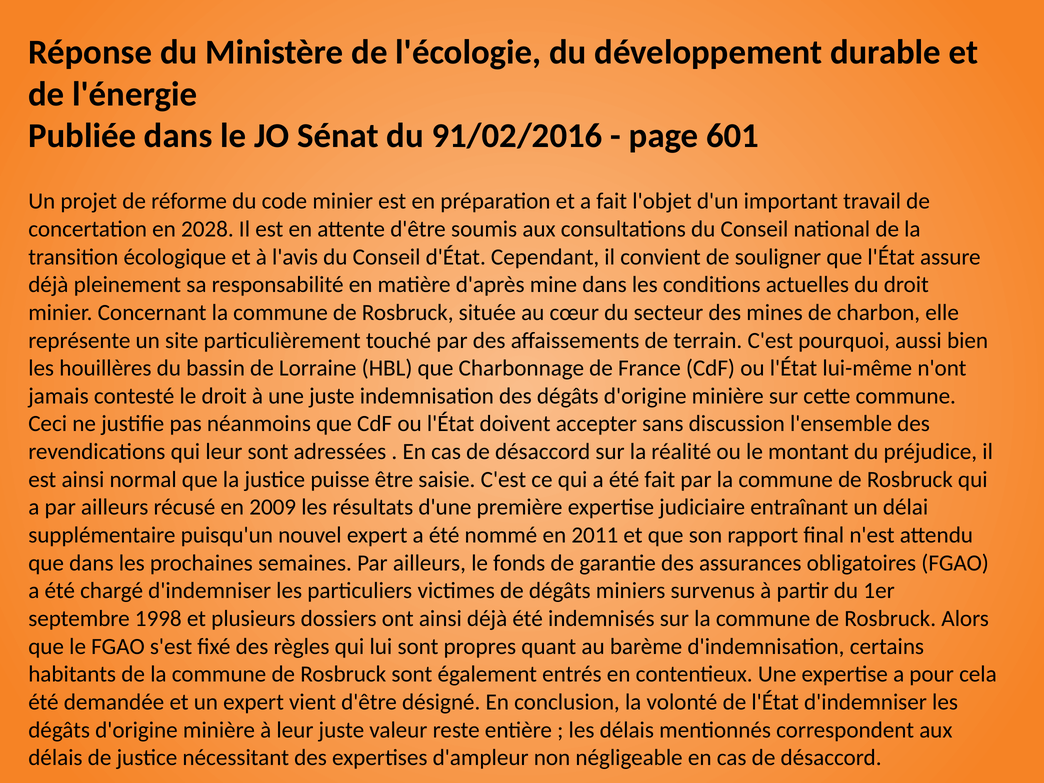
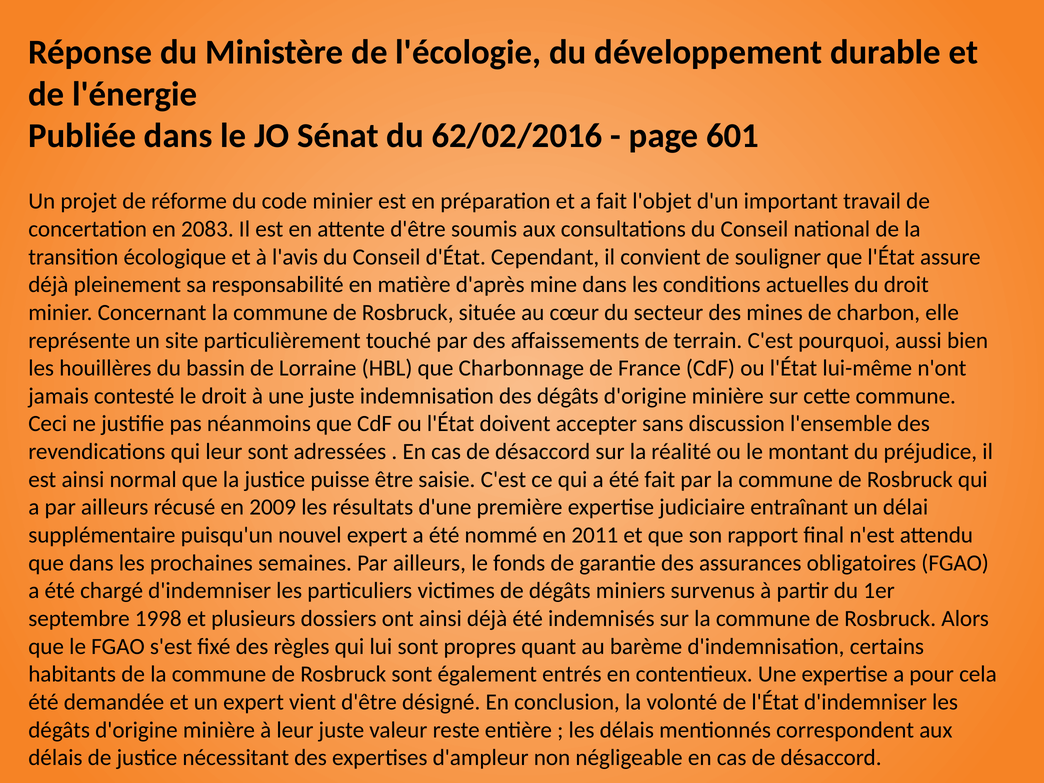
91/02/2016: 91/02/2016 -> 62/02/2016
2028: 2028 -> 2083
